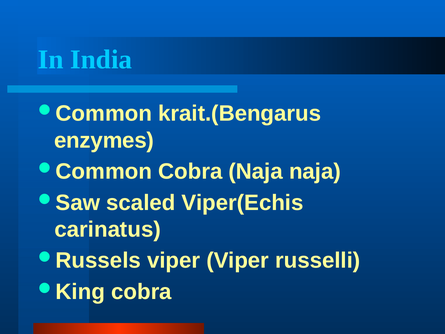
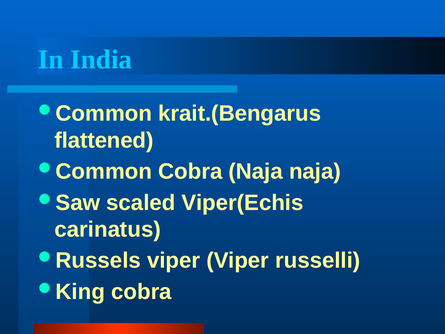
enzymes: enzymes -> flattened
